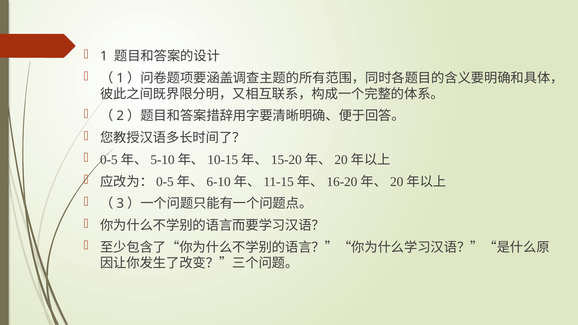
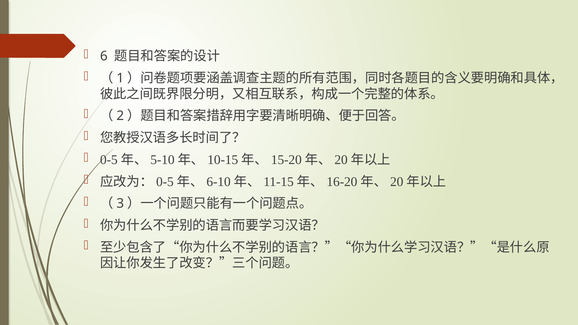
1 at (104, 56): 1 -> 6
